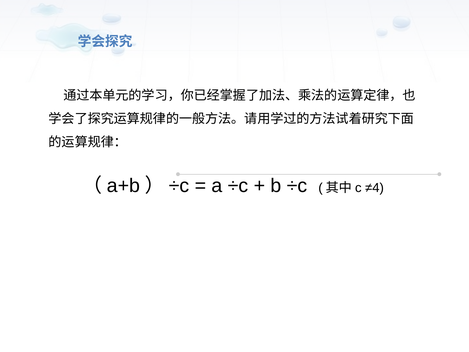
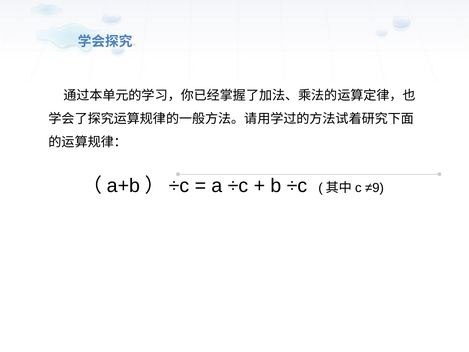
≠4: ≠4 -> ≠9
